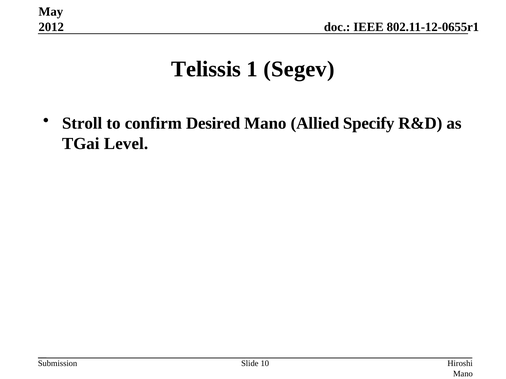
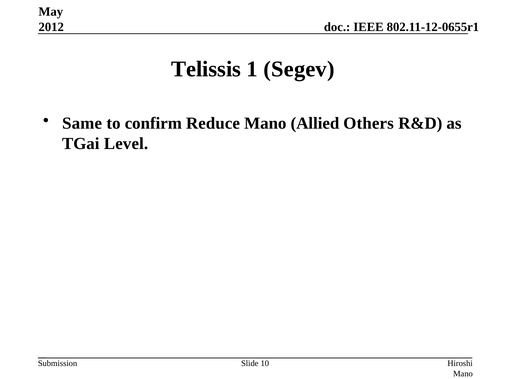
Stroll: Stroll -> Same
Desired: Desired -> Reduce
Specify: Specify -> Others
